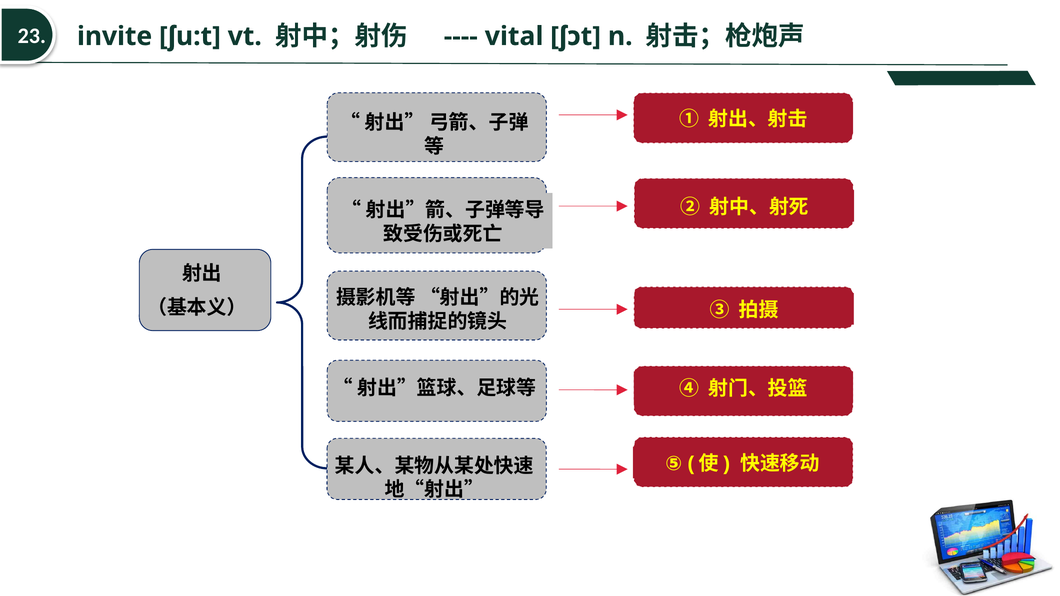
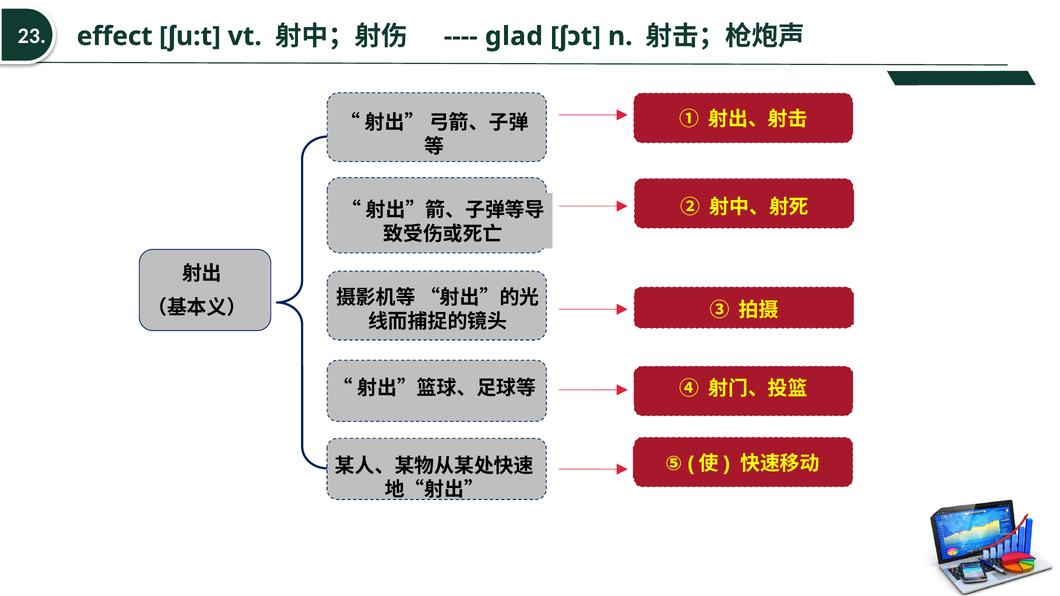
invite: invite -> effect
vital: vital -> glad
